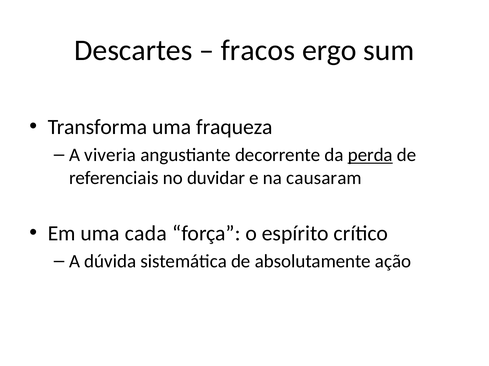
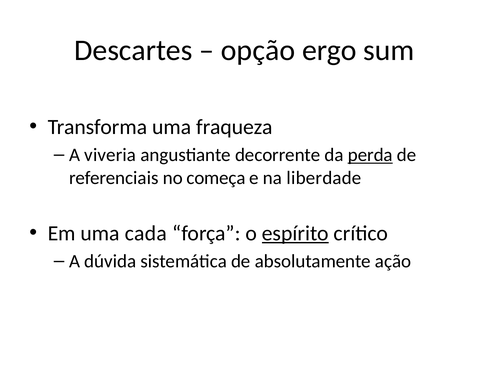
fracos: fracos -> opção
duvidar: duvidar -> começa
causaram: causaram -> liberdade
espírito underline: none -> present
